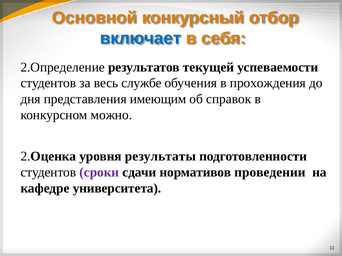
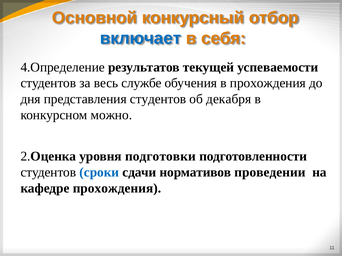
2.Определение: 2.Определение -> 4.Определение
представления имеющим: имеющим -> студентов
справок: справок -> декабря
результаты: результаты -> подготовки
сроки colour: purple -> blue
кафедре университета: университета -> прохождения
